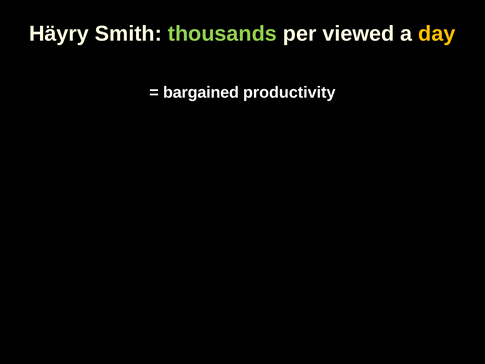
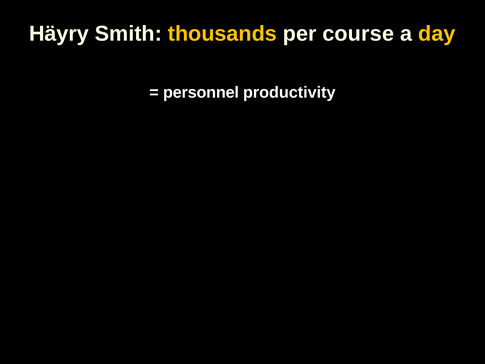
thousands colour: light green -> yellow
viewed: viewed -> course
bargained: bargained -> personnel
